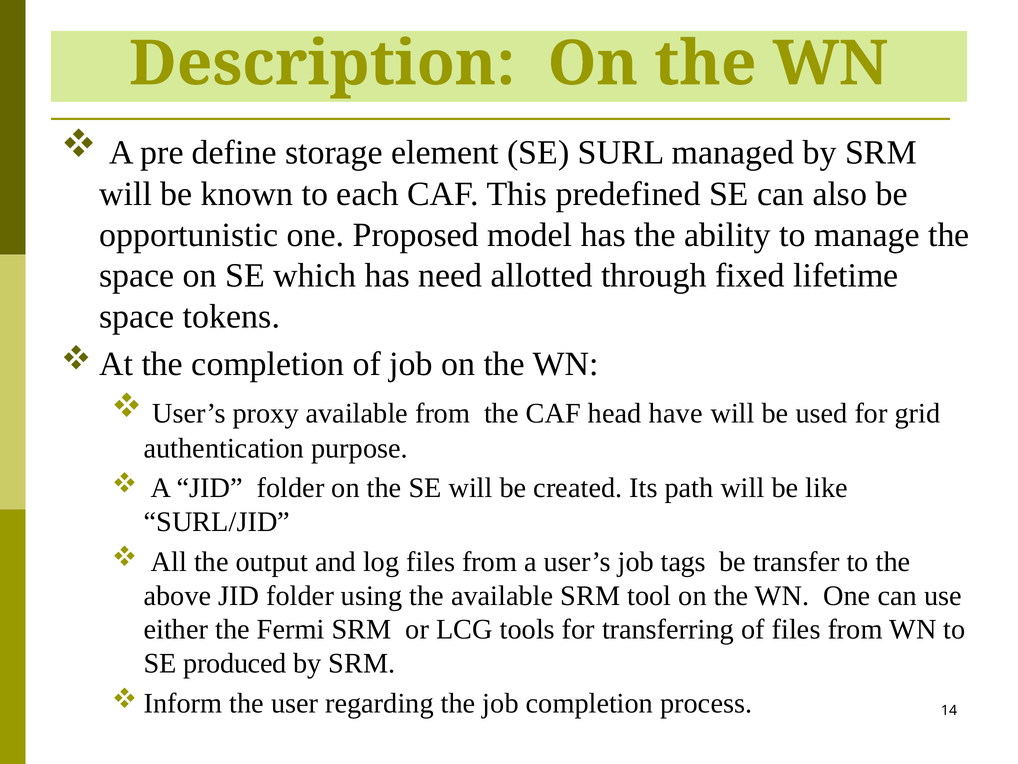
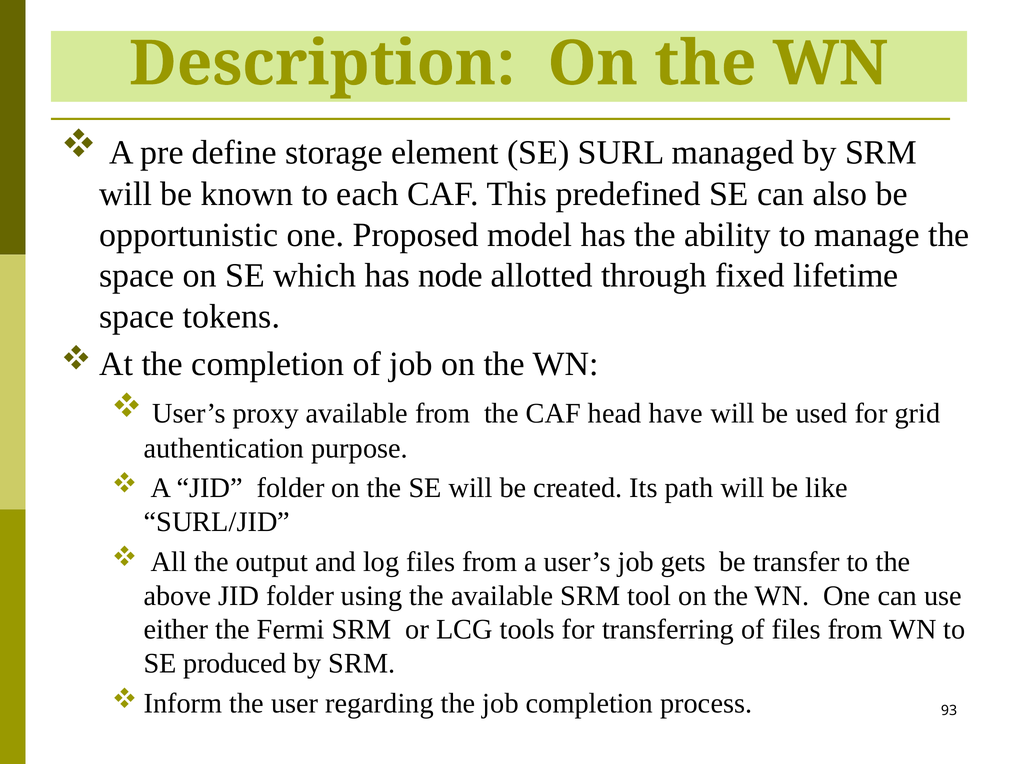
need: need -> node
tags: tags -> gets
14: 14 -> 93
